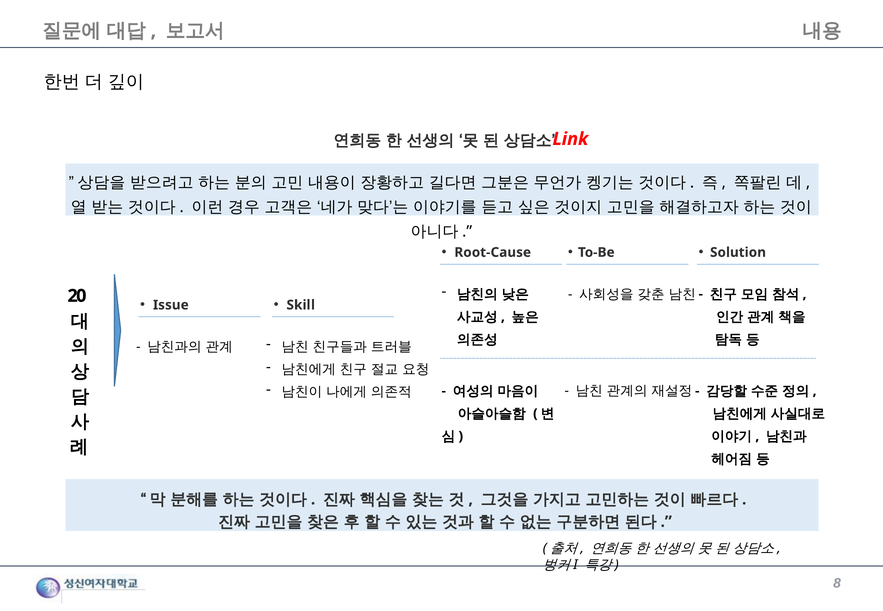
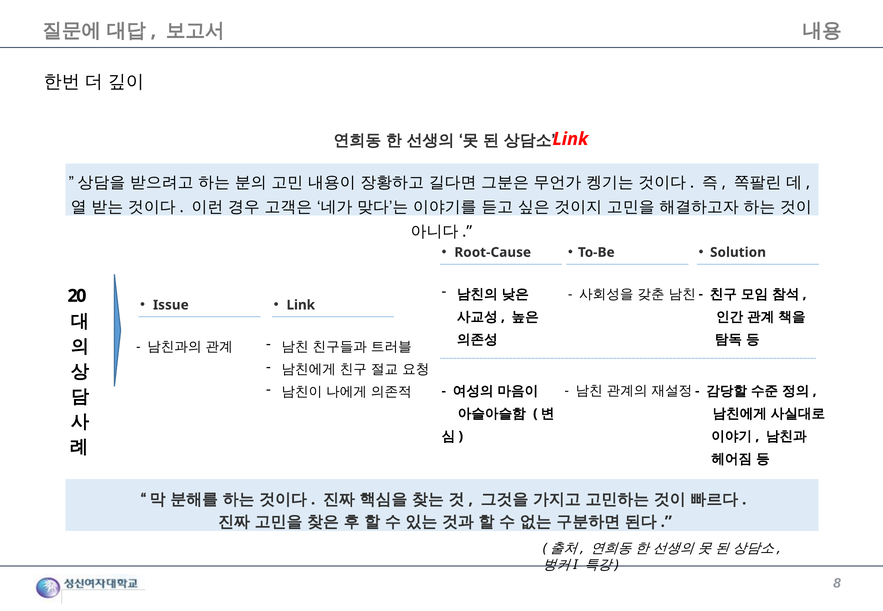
Skill at (301, 305): Skill -> Link
